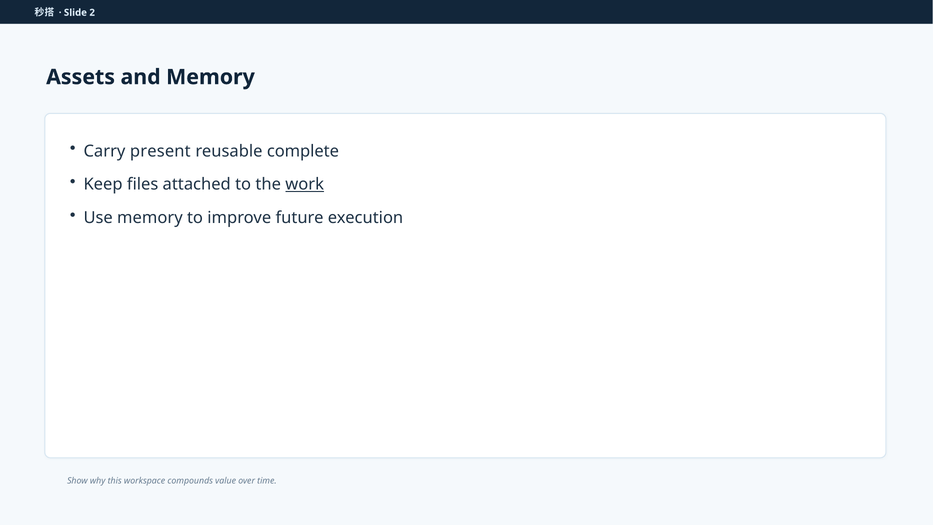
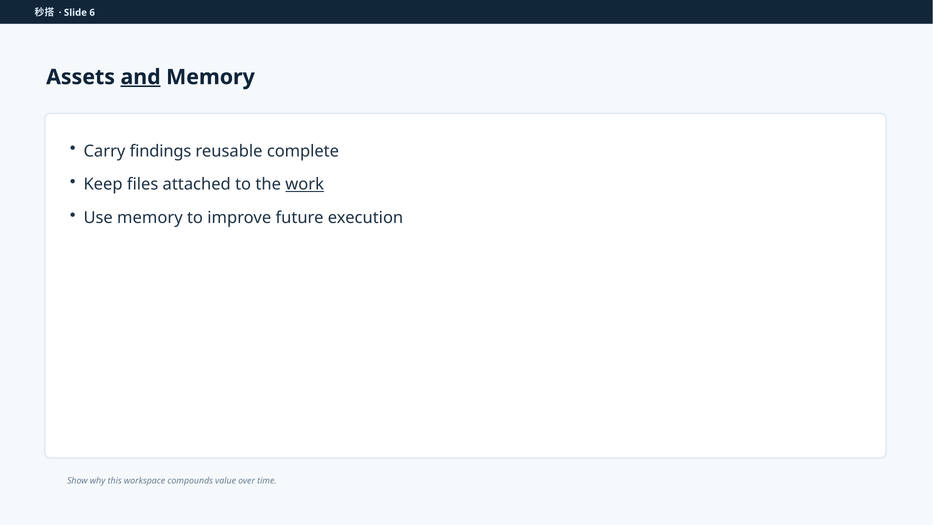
2: 2 -> 6
and underline: none -> present
present: present -> findings
